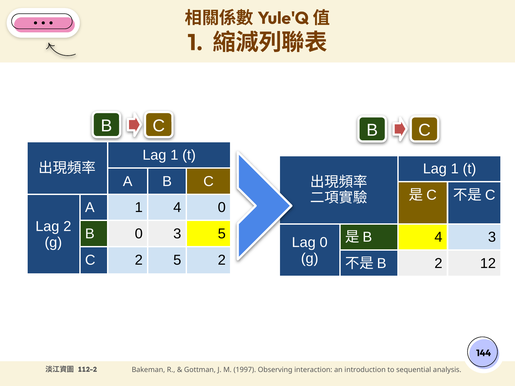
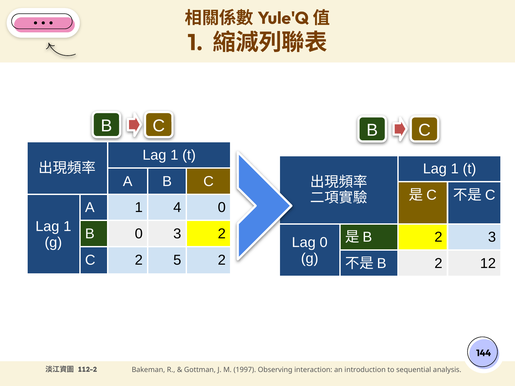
2 at (67, 227): 2 -> 1
3 5: 5 -> 2
4 at (438, 237): 4 -> 2
